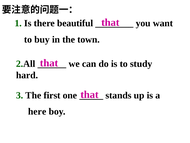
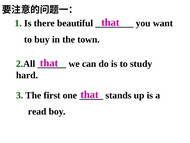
here: here -> read
